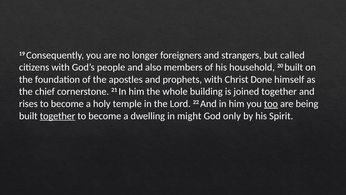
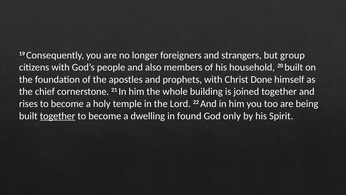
called: called -> group
too underline: present -> none
might: might -> found
